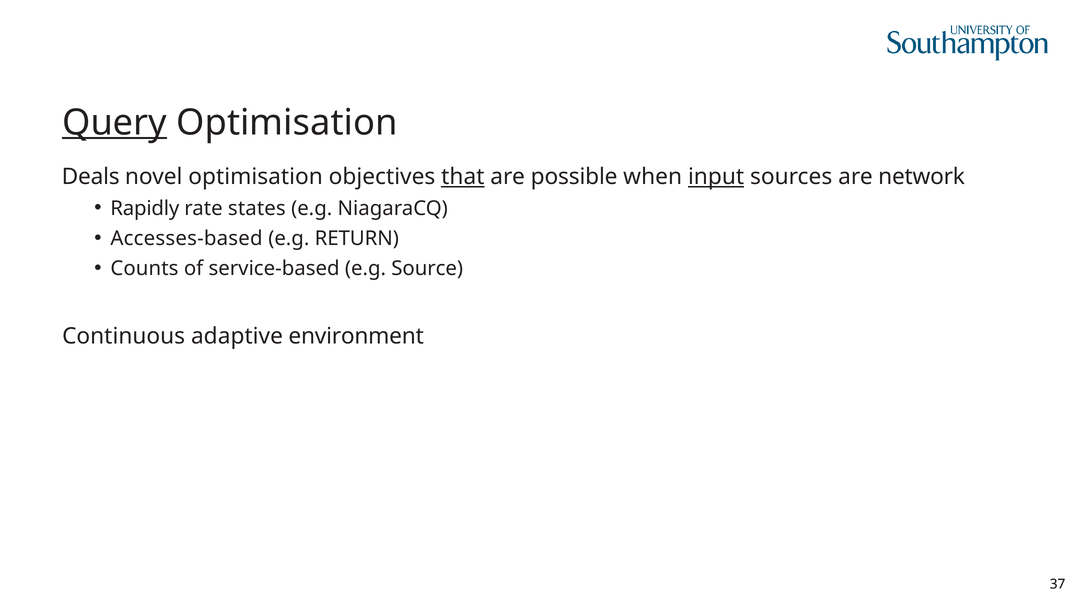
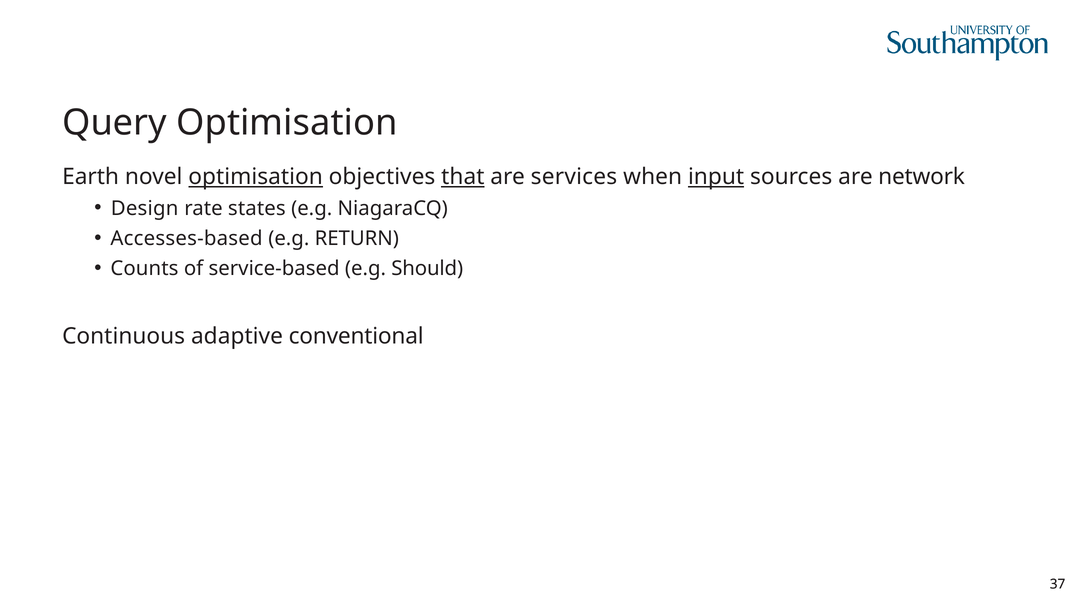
Query underline: present -> none
Deals: Deals -> Earth
optimisation at (256, 177) underline: none -> present
possible: possible -> services
Rapidly: Rapidly -> Design
Source: Source -> Should
environment: environment -> conventional
